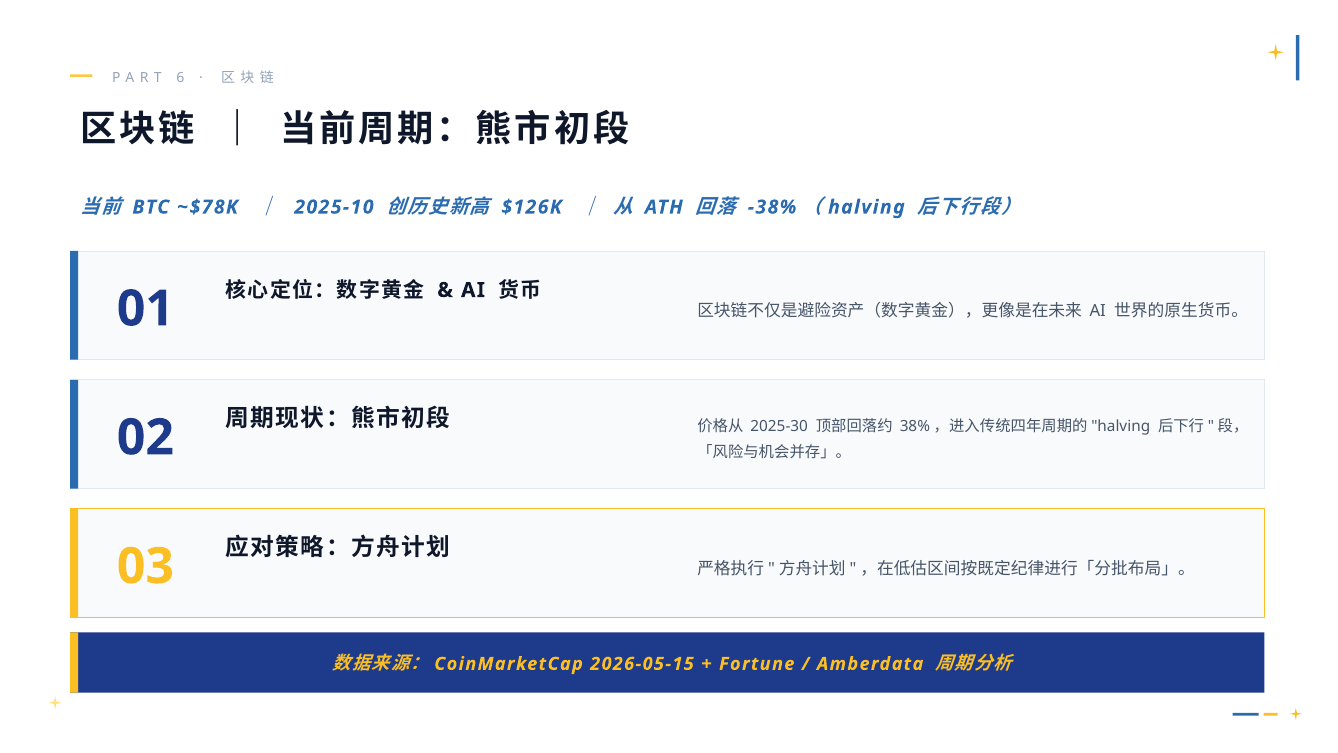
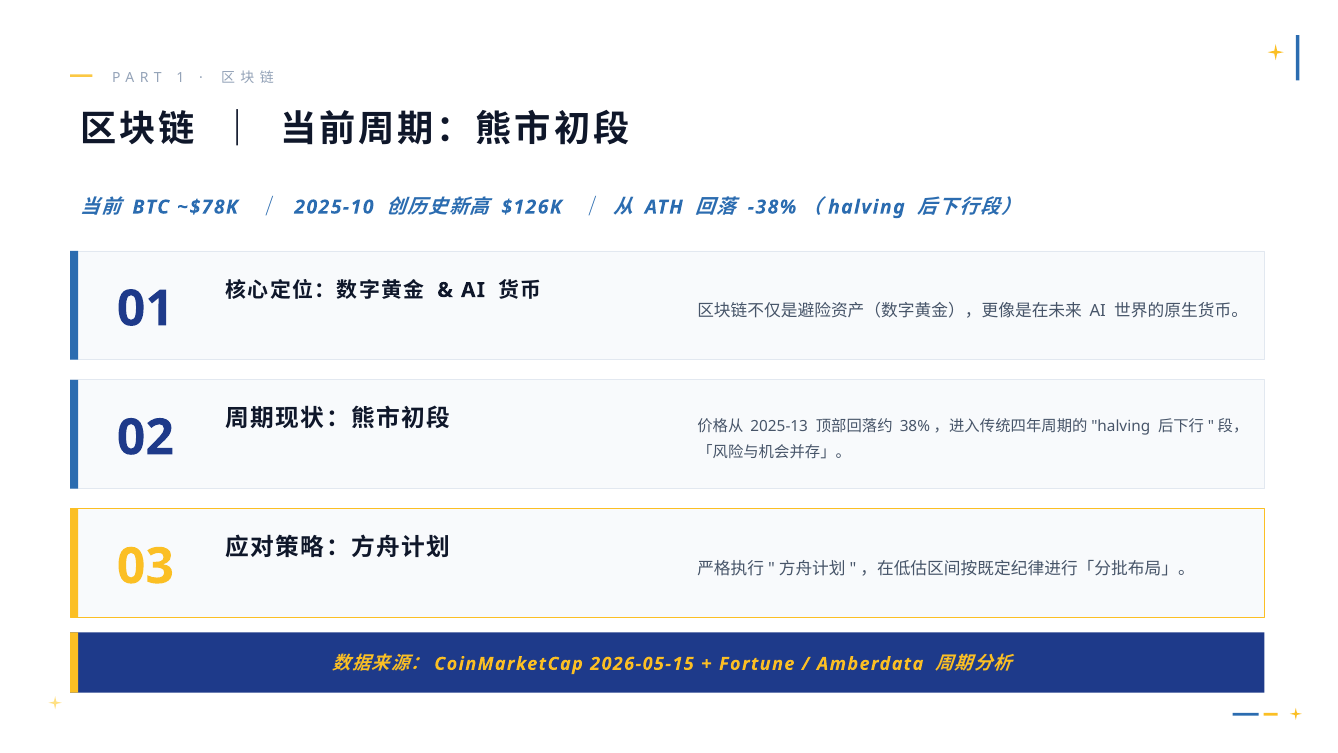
6: 6 -> 1
2025-30: 2025-30 -> 2025-13
